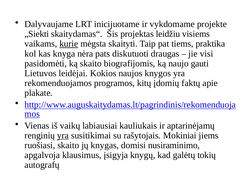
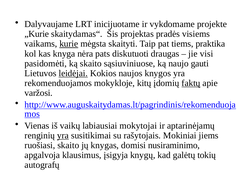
„Siekti: „Siekti -> „Kurie
leidžiu: leidžiu -> pradės
biografijomis: biografijomis -> sąsiuviniuose
leidėjai underline: none -> present
programos: programos -> mokykloje
faktų underline: none -> present
plakate: plakate -> varžosi
kauliukais: kauliukais -> mokytojai
